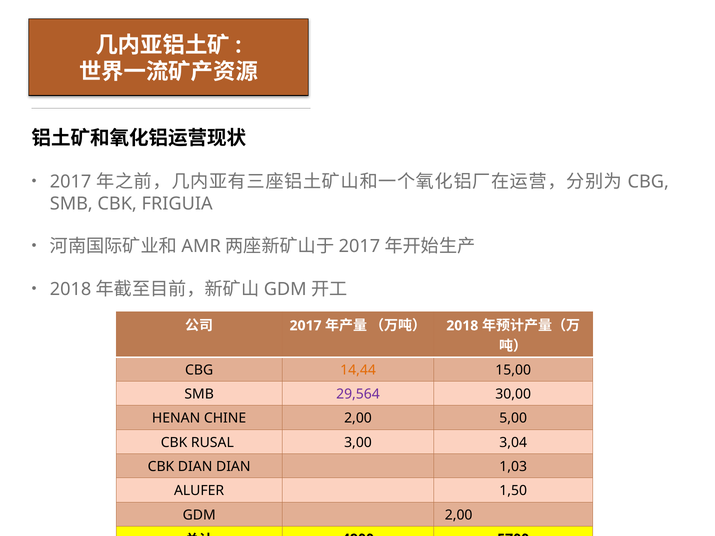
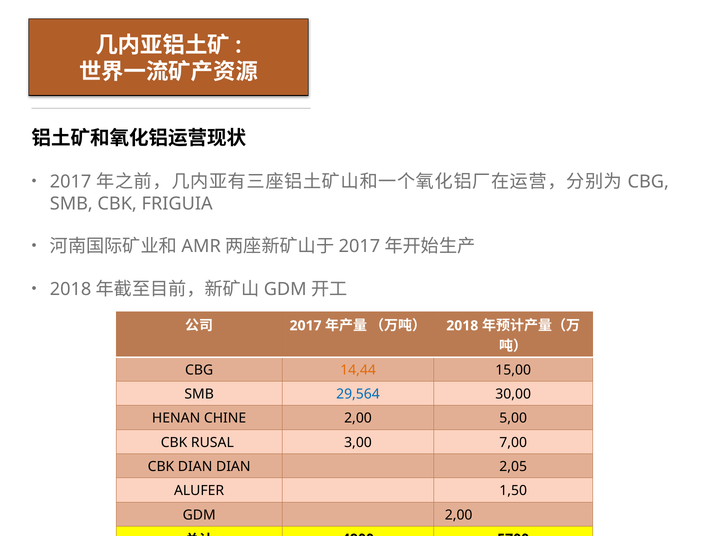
29,564 colour: purple -> blue
3,04: 3,04 -> 7,00
1,03: 1,03 -> 2,05
